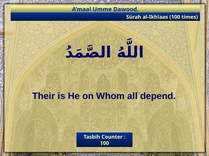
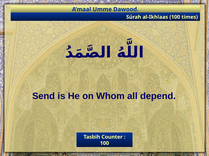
Their: Their -> Send
